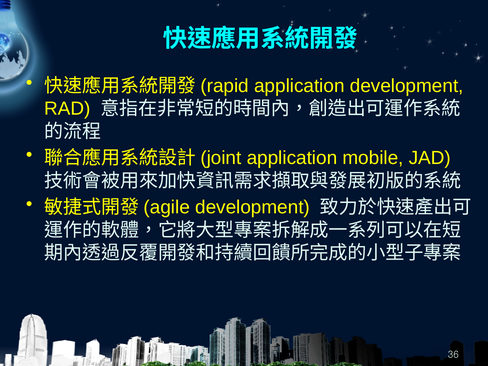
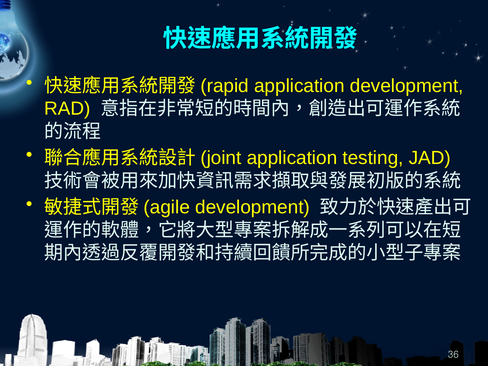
mobile: mobile -> testing
